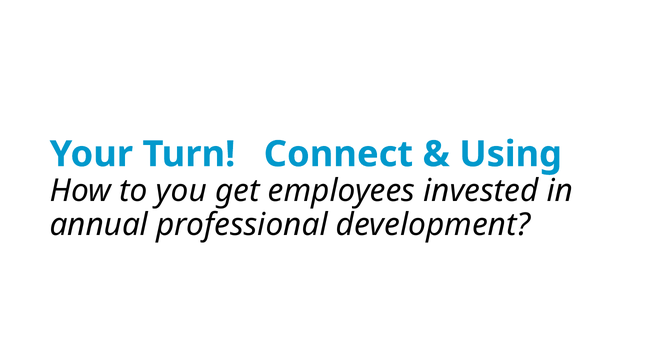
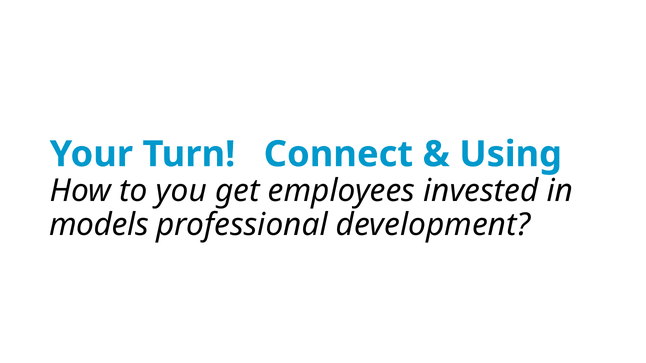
annual: annual -> models
